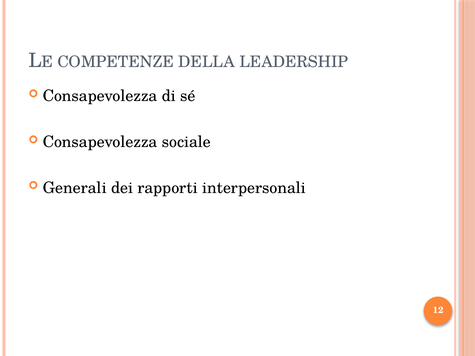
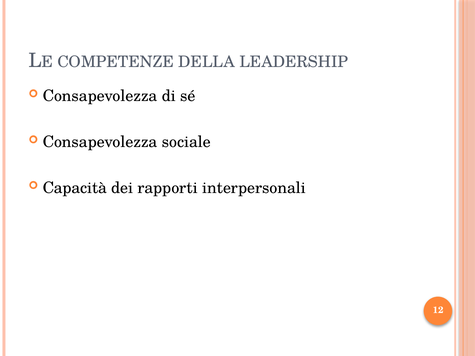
Generali: Generali -> Capacità
